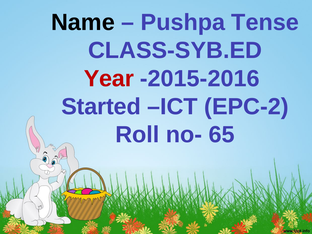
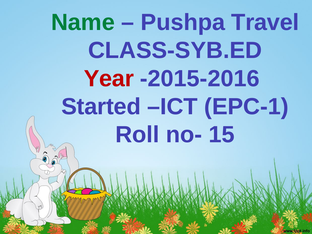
Name colour: black -> green
Tense: Tense -> Travel
EPC-2: EPC-2 -> EPC-1
65: 65 -> 15
